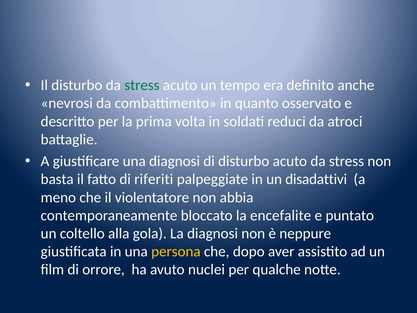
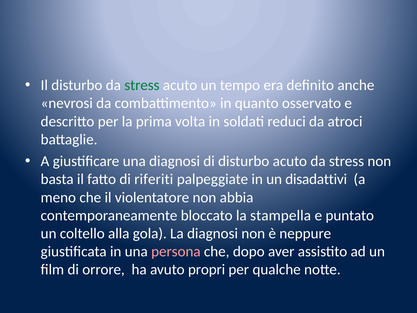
encefalite: encefalite -> stampella
persona colour: yellow -> pink
nuclei: nuclei -> propri
